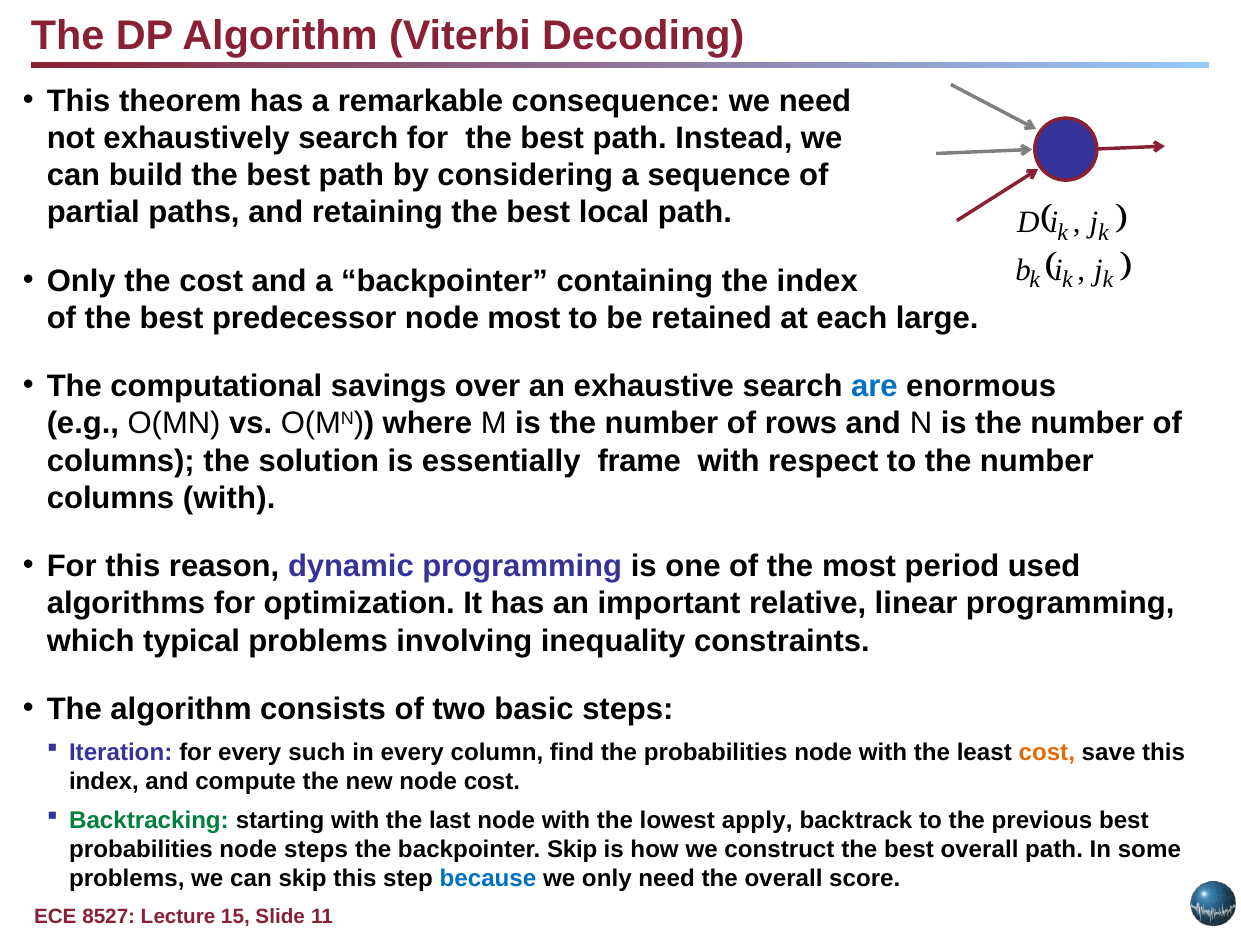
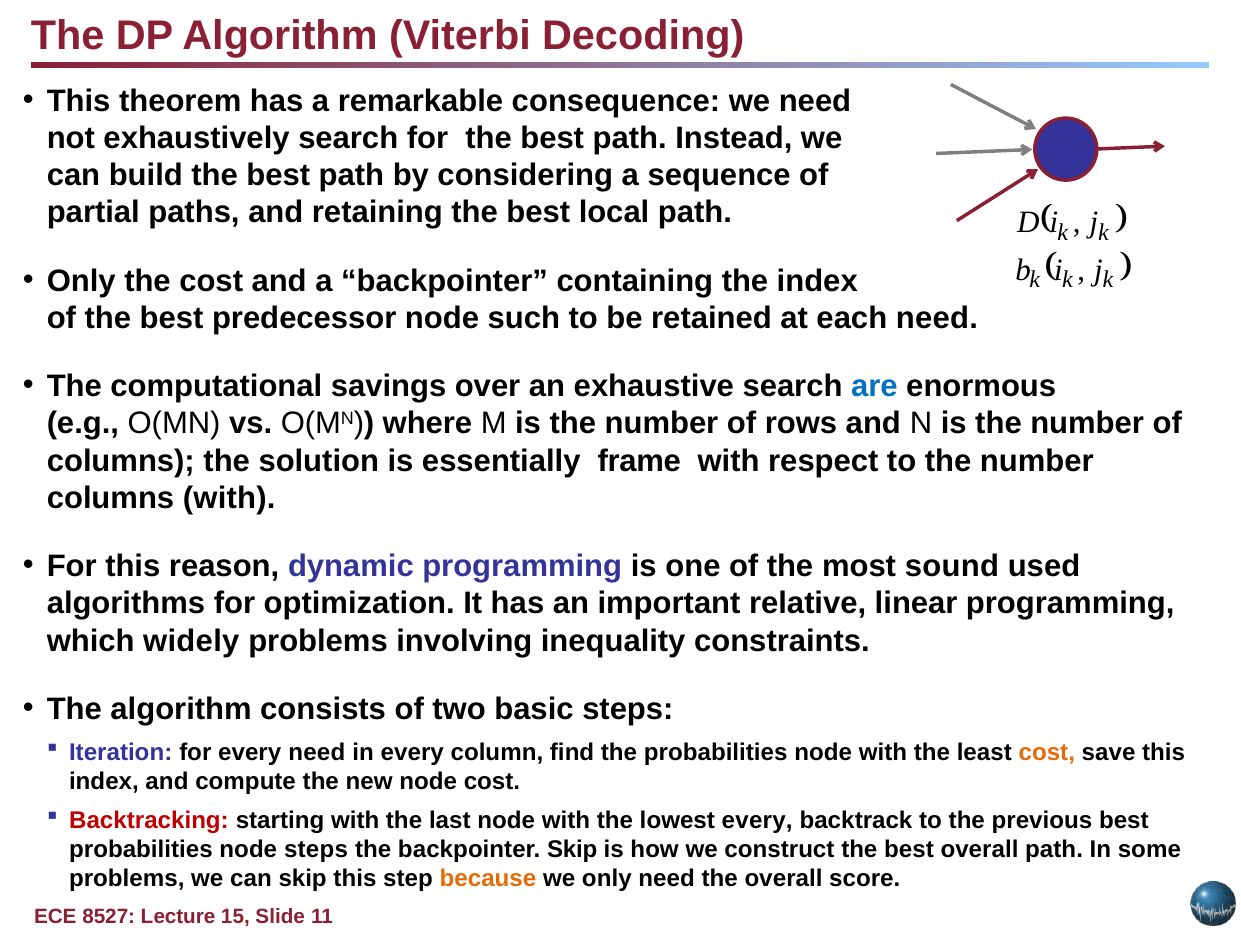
node most: most -> such
each large: large -> need
period: period -> sound
typical: typical -> widely
every such: such -> need
Backtracking colour: green -> red
lowest apply: apply -> every
because colour: blue -> orange
